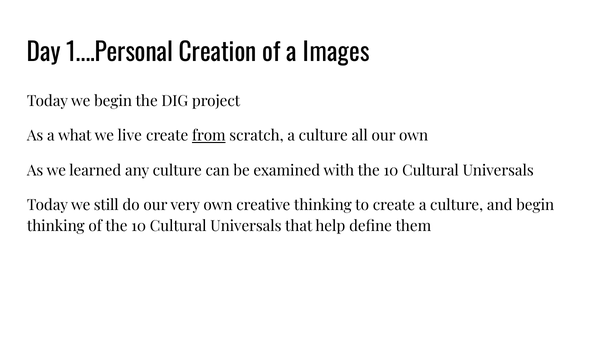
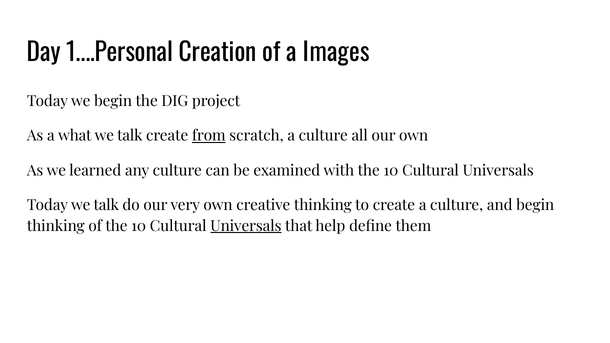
live at (130, 136): live -> talk
Today we still: still -> talk
Universals at (246, 226) underline: none -> present
